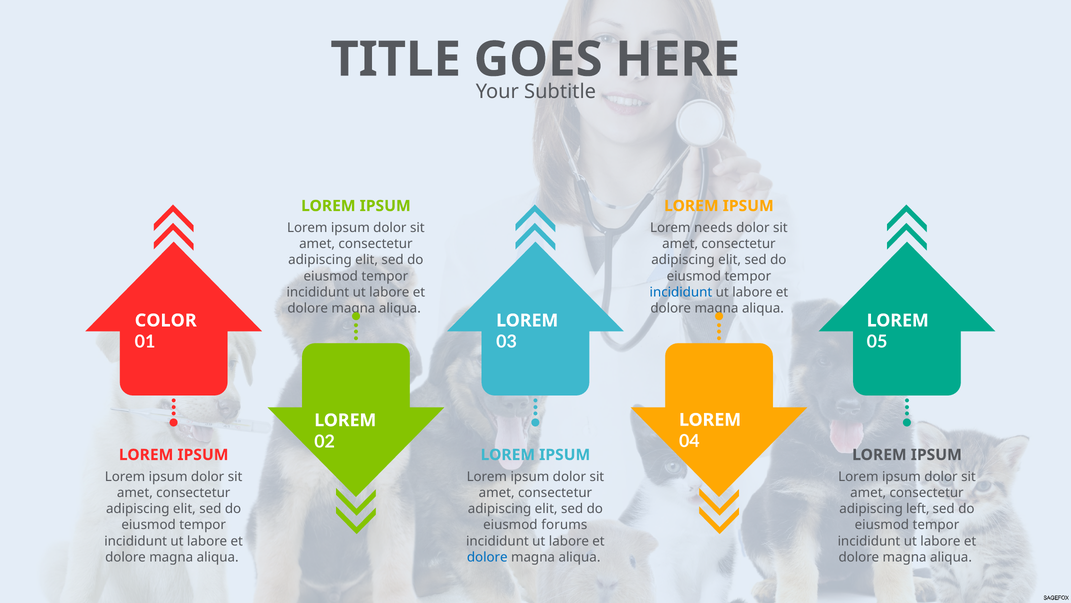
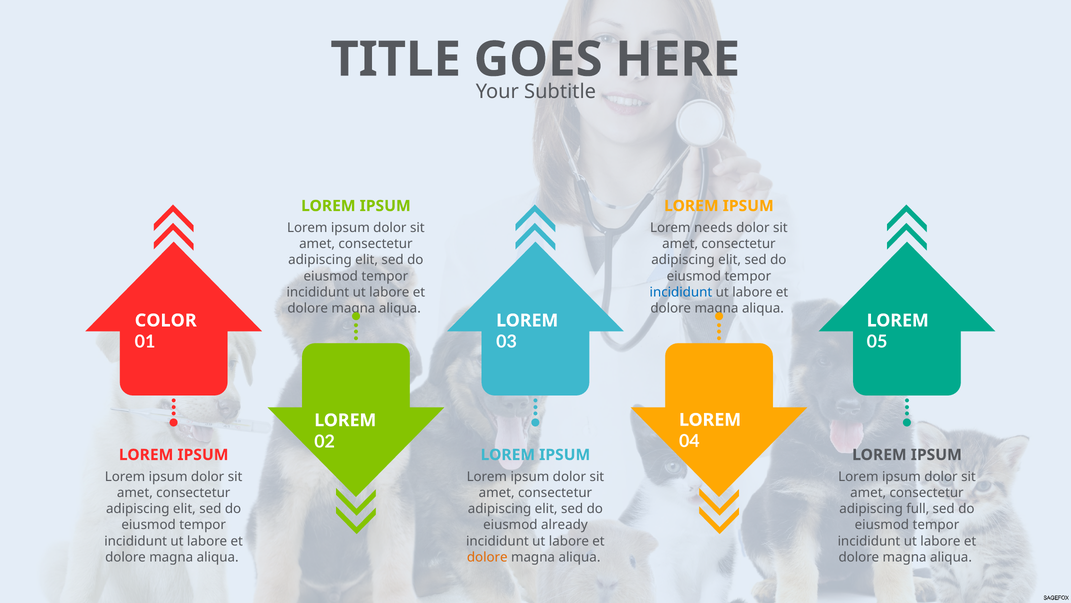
left: left -> full
forums: forums -> already
dolore at (487, 557) colour: blue -> orange
